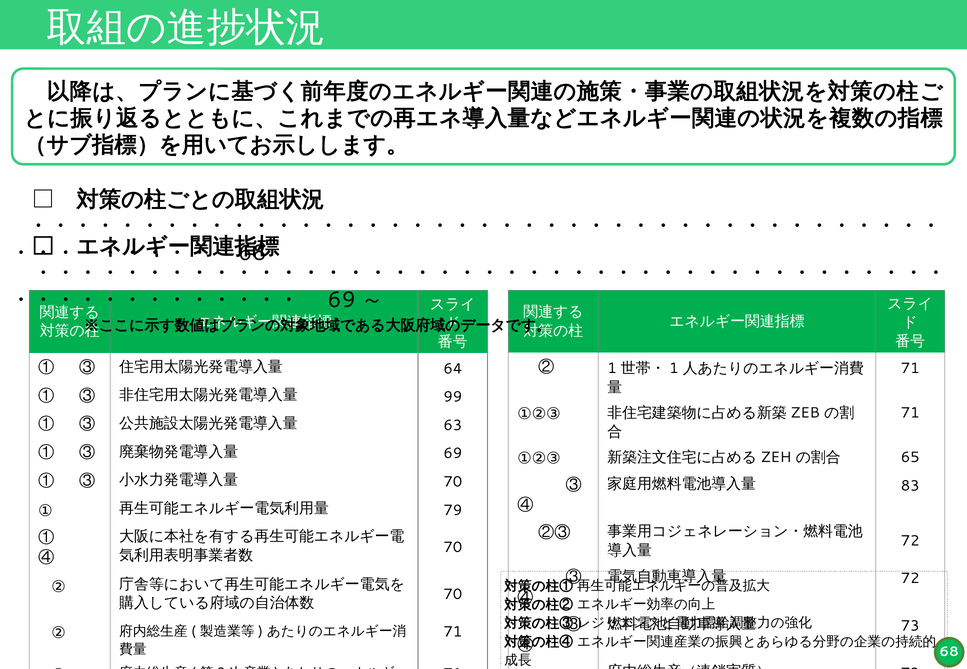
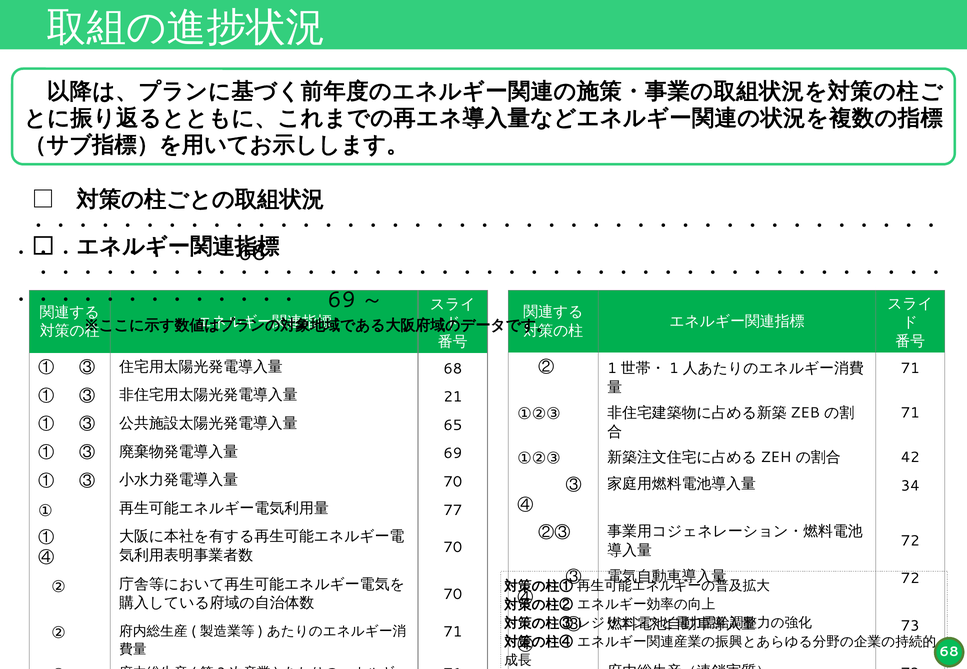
64 at (453, 369): 64 -> 68
99: 99 -> 21
63: 63 -> 65
65: 65 -> 42
83: 83 -> 34
79: 79 -> 77
